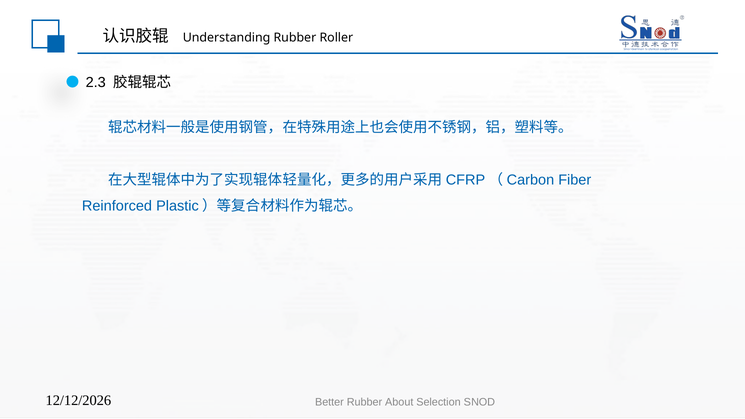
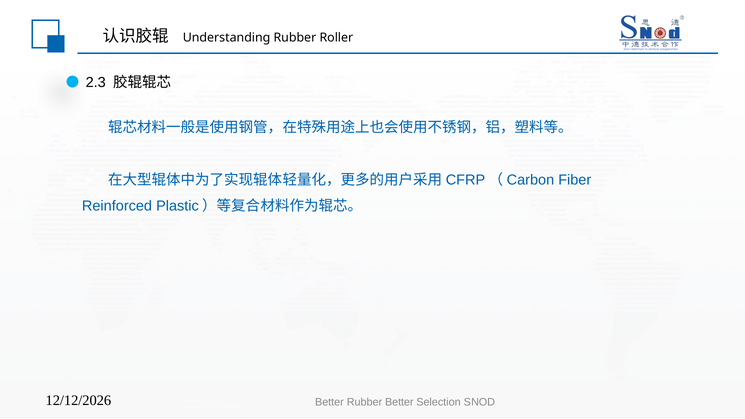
Rubber About: About -> Better
